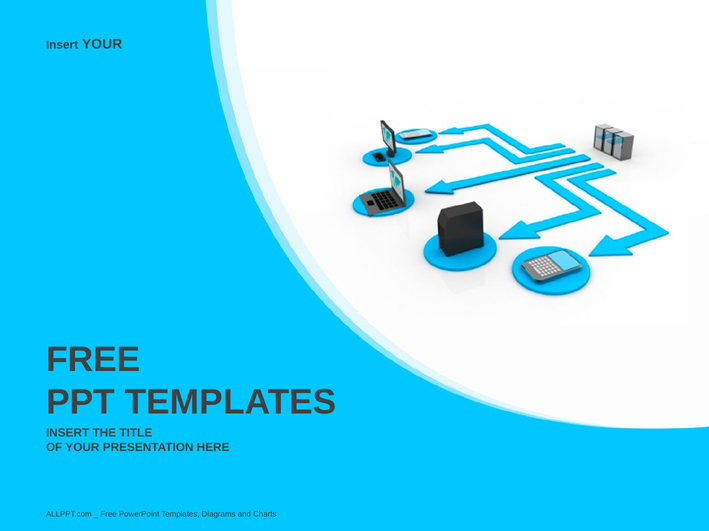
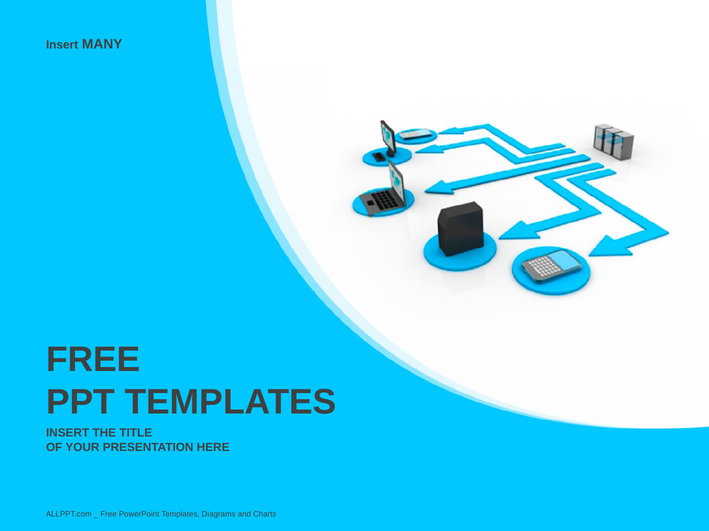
Insert YOUR: YOUR -> MANY
